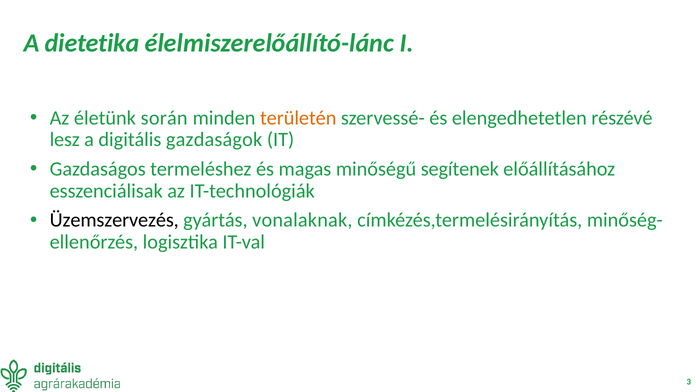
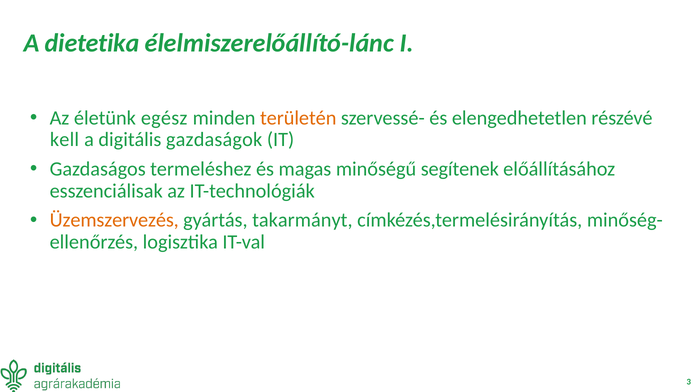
során: során -> egész
lesz: lesz -> kell
Üzemszervezés colour: black -> orange
vonalaknak: vonalaknak -> takarmányt
